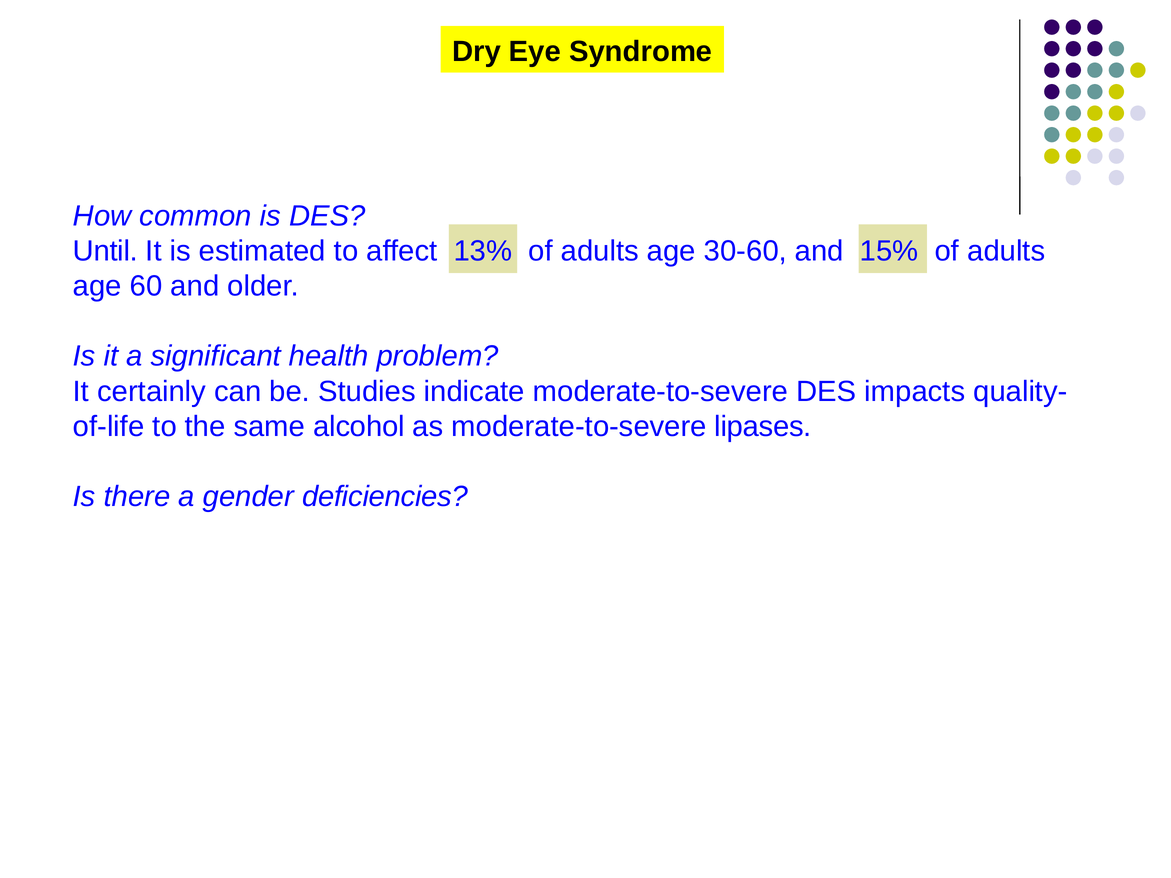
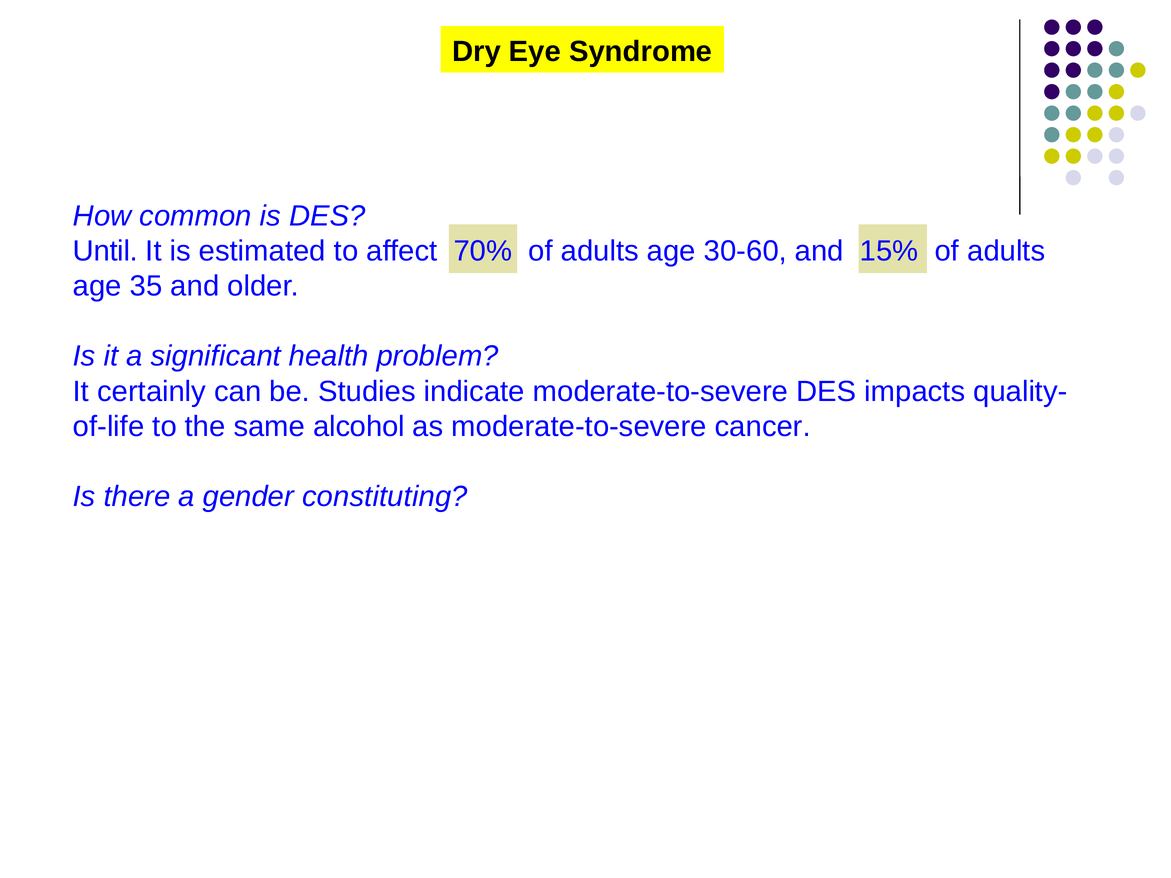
13%: 13% -> 70%
60: 60 -> 35
lipases: lipases -> cancer
deficiencies: deficiencies -> constituting
